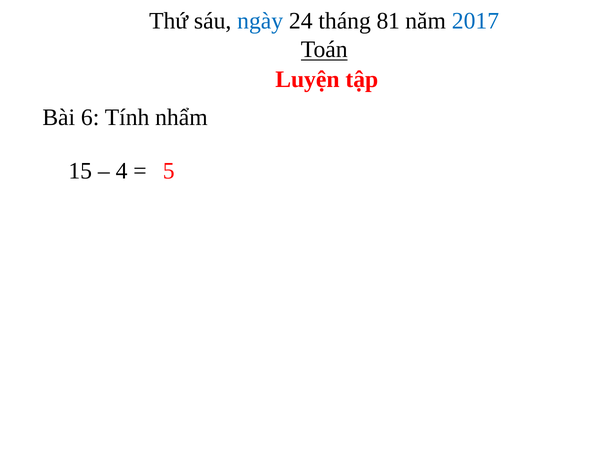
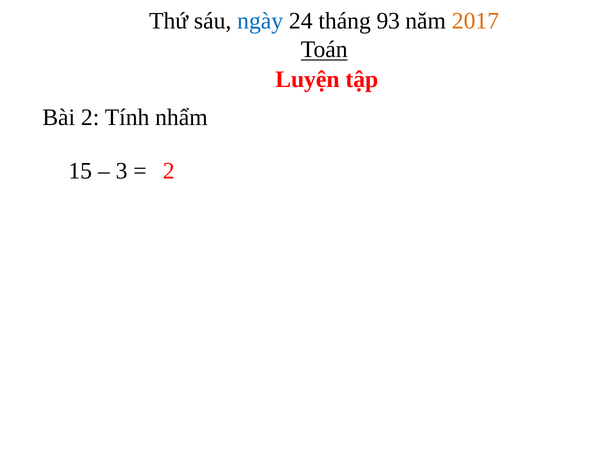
81: 81 -> 93
2017 colour: blue -> orange
Bài 6: 6 -> 2
4: 4 -> 3
5 at (169, 171): 5 -> 2
